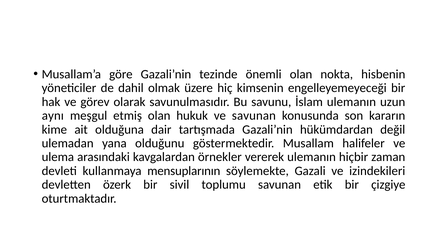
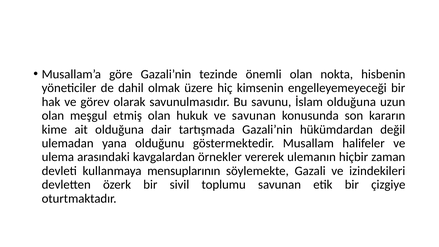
İslam ulemanın: ulemanın -> olduğuna
aynı at (53, 116): aynı -> olan
